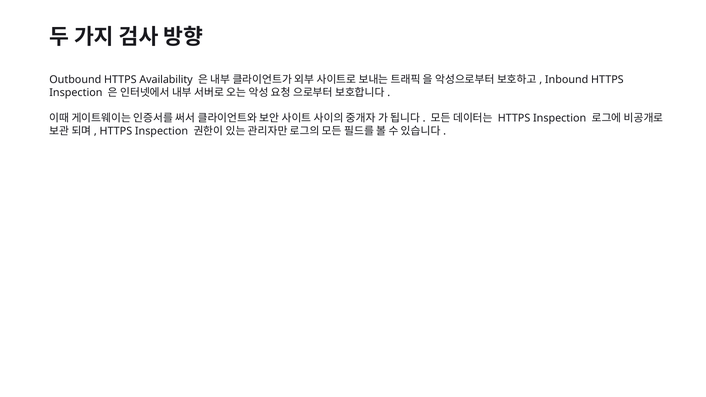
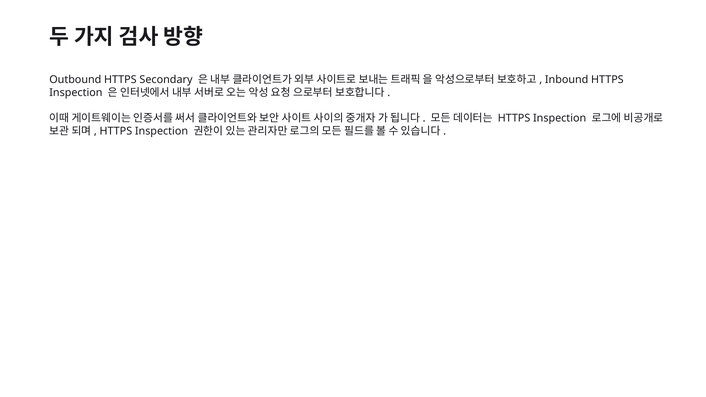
Availability: Availability -> Secondary
